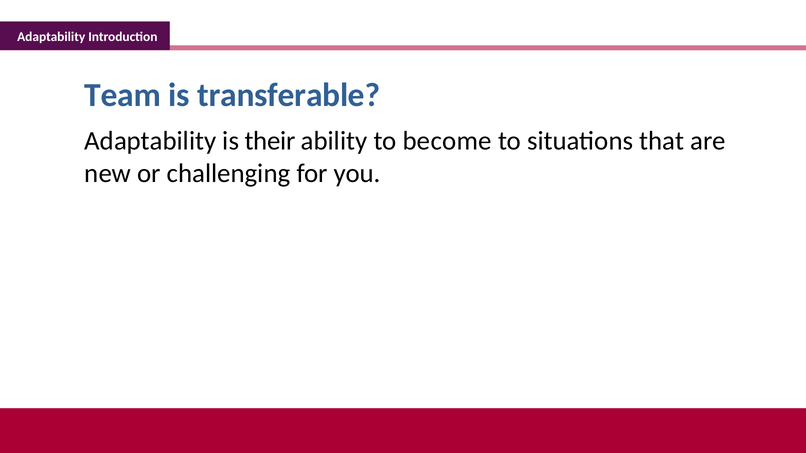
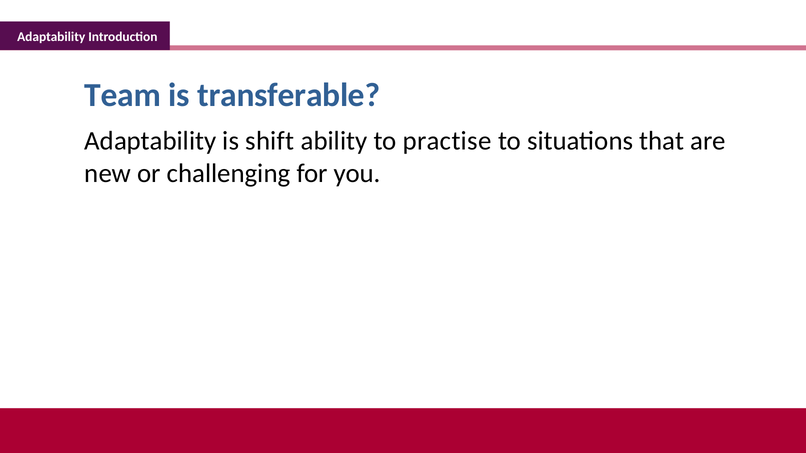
their: their -> shift
become: become -> practise
